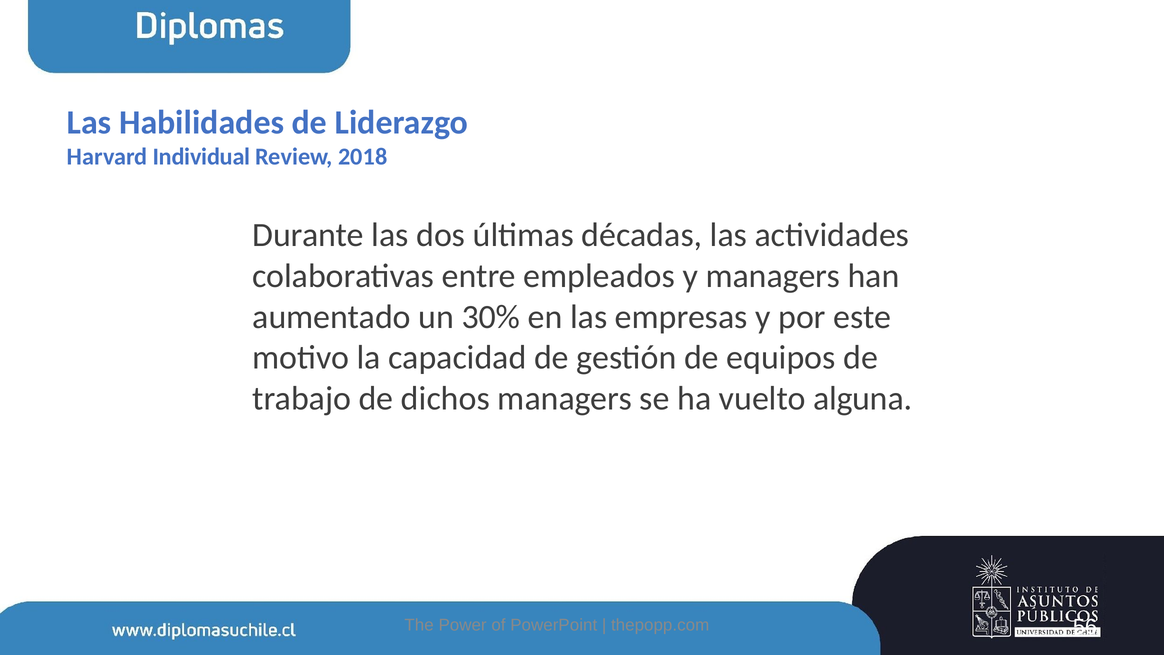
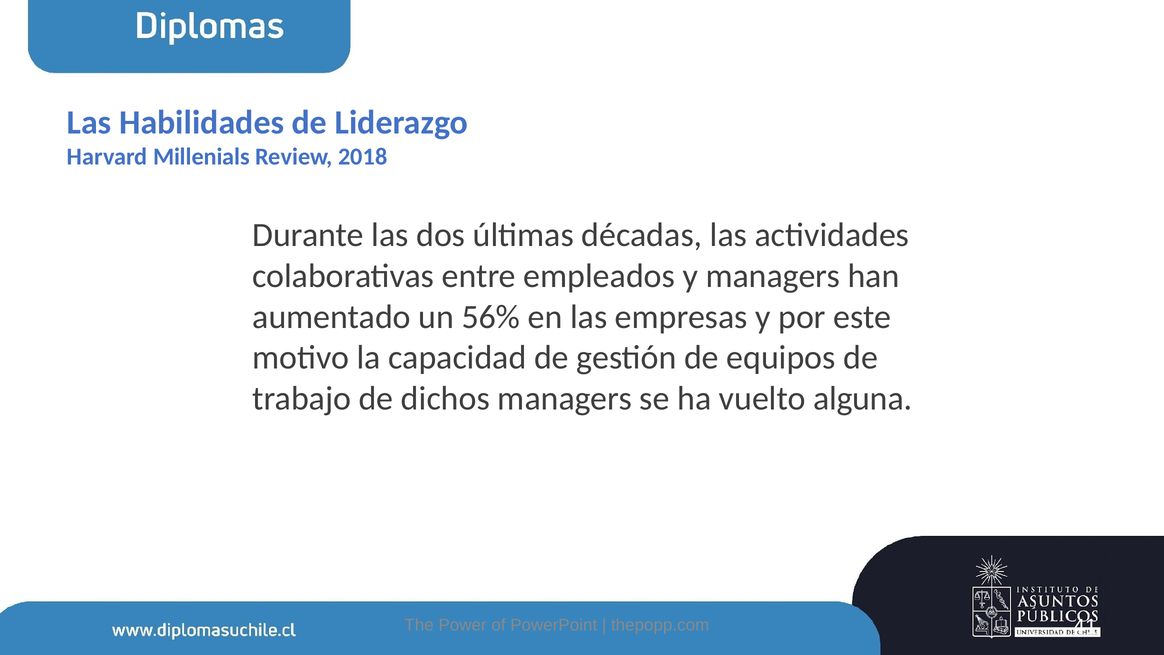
Individual: Individual -> Millenials
30%: 30% -> 56%
56: 56 -> 41
